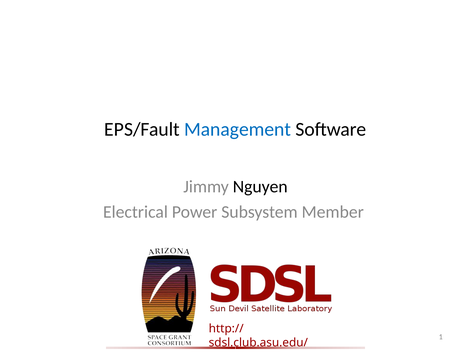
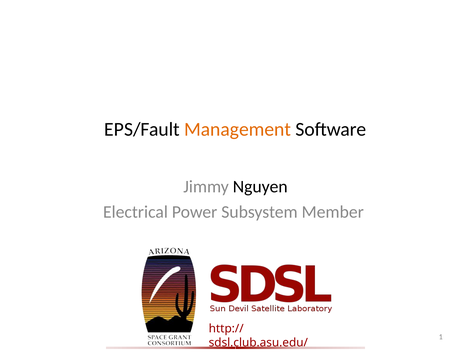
Management colour: blue -> orange
